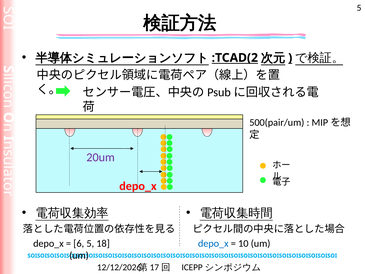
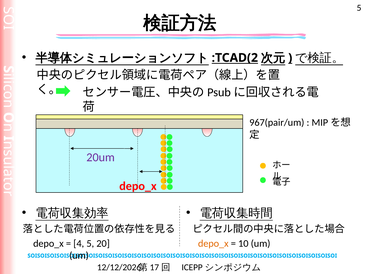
500(pair/um: 500(pair/um -> 967(pair/um
6: 6 -> 4
18: 18 -> 20
depo_x at (213, 243) colour: blue -> orange
